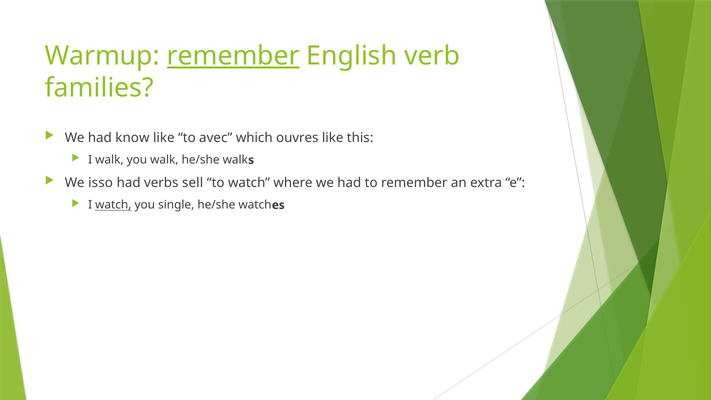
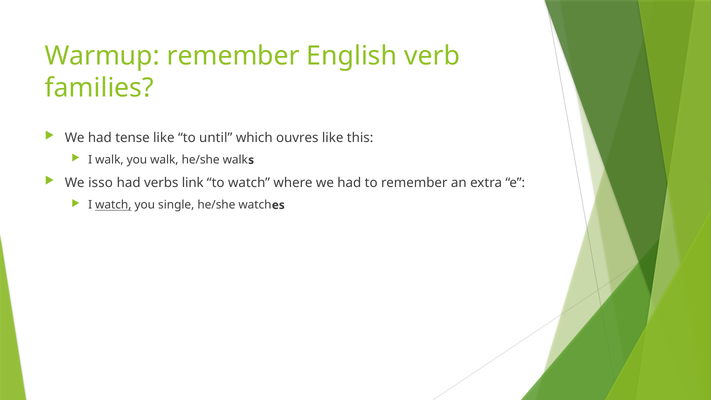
remember at (233, 56) underline: present -> none
know: know -> tense
avec: avec -> until
sell: sell -> link
